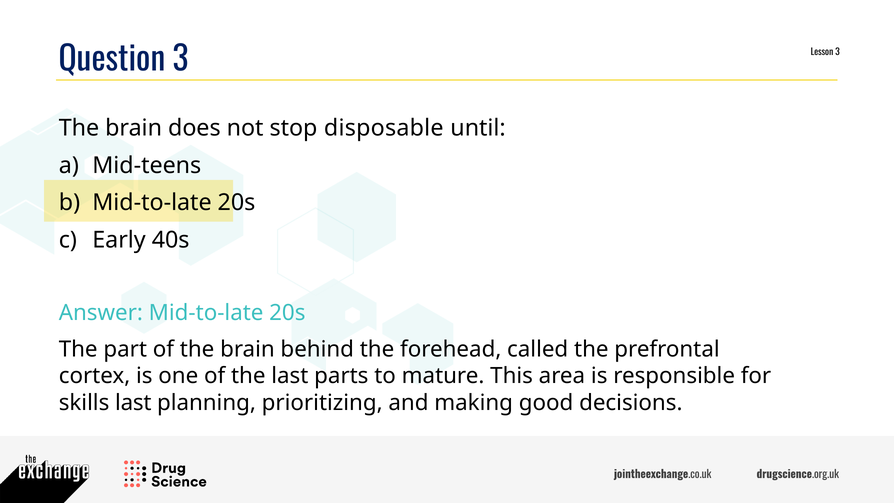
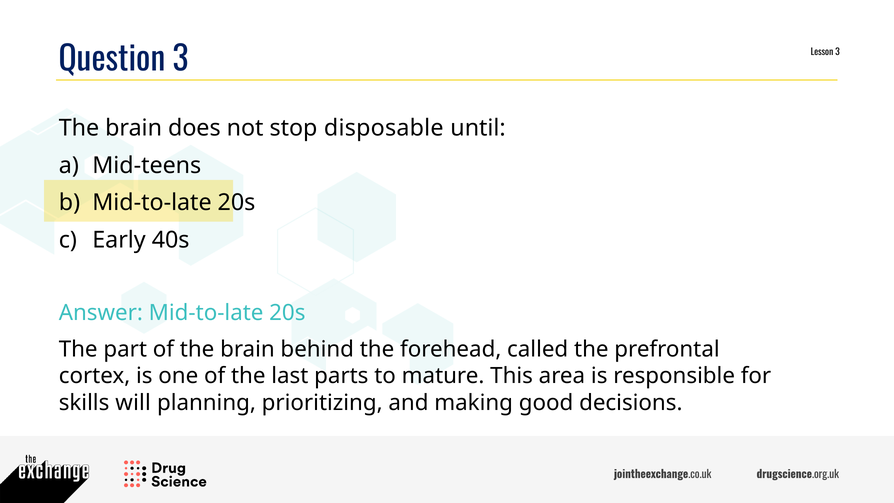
skills last: last -> will
